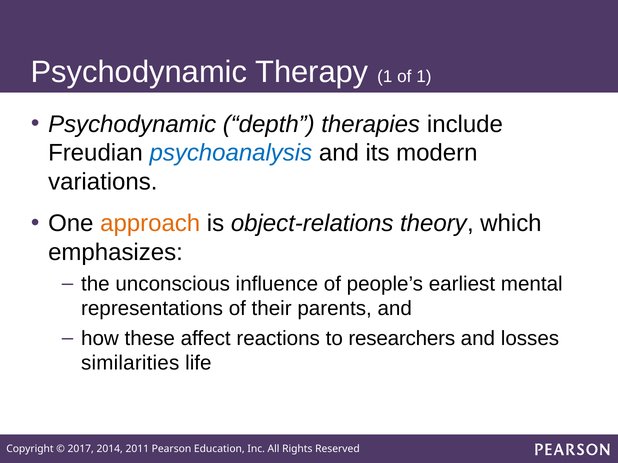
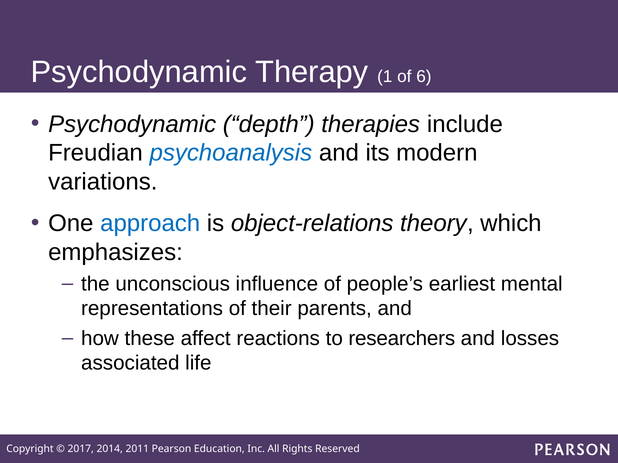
of 1: 1 -> 6
approach colour: orange -> blue
similarities: similarities -> associated
